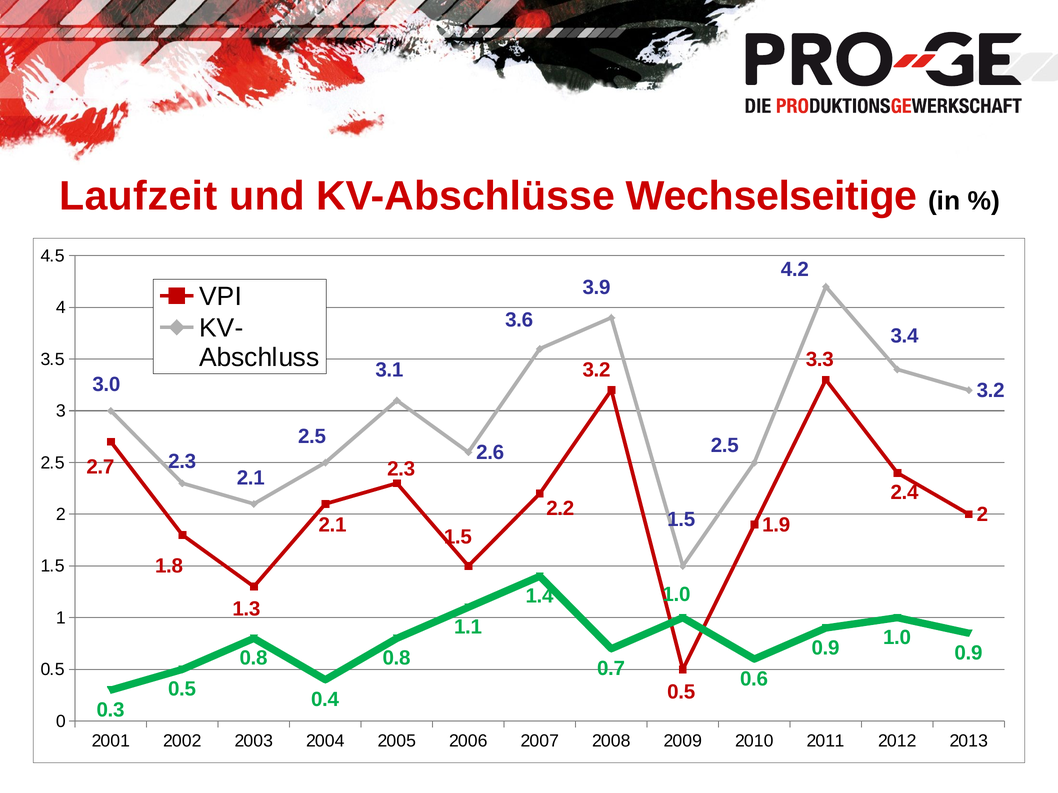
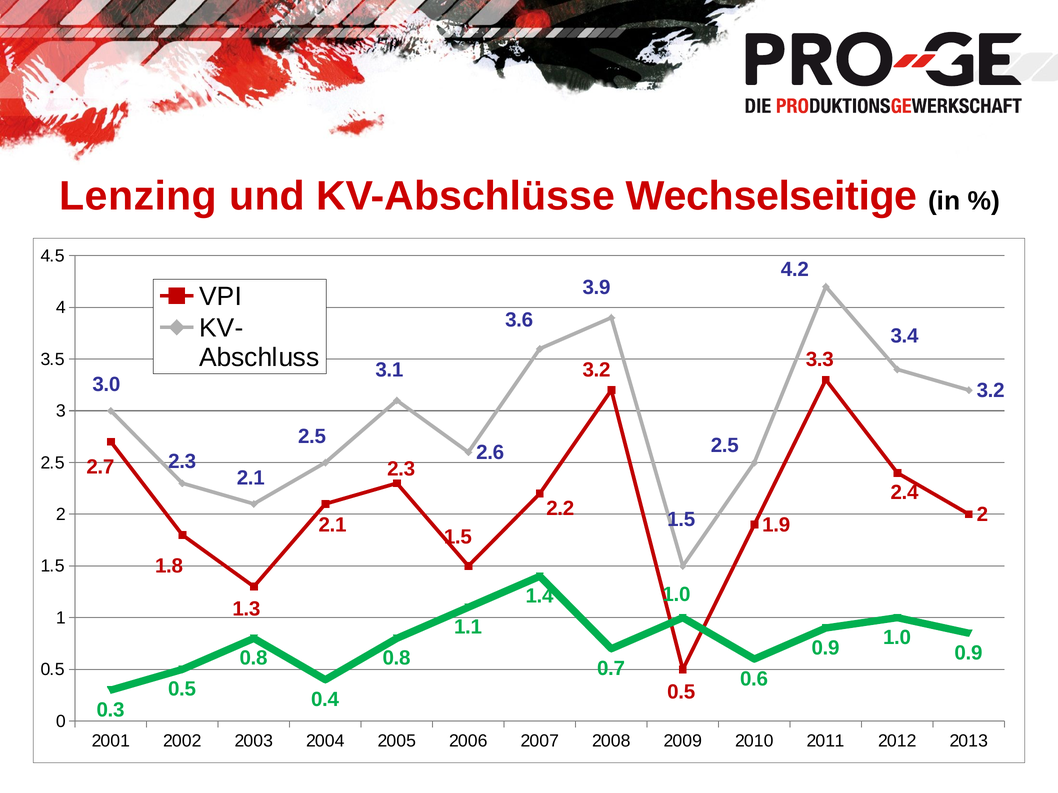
Laufzeit: Laufzeit -> Lenzing
